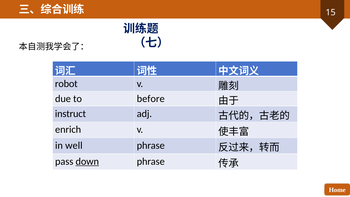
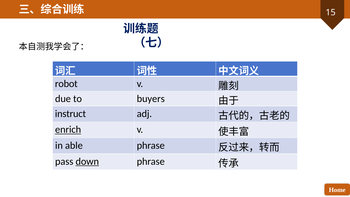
before: before -> buyers
enrich underline: none -> present
well: well -> able
